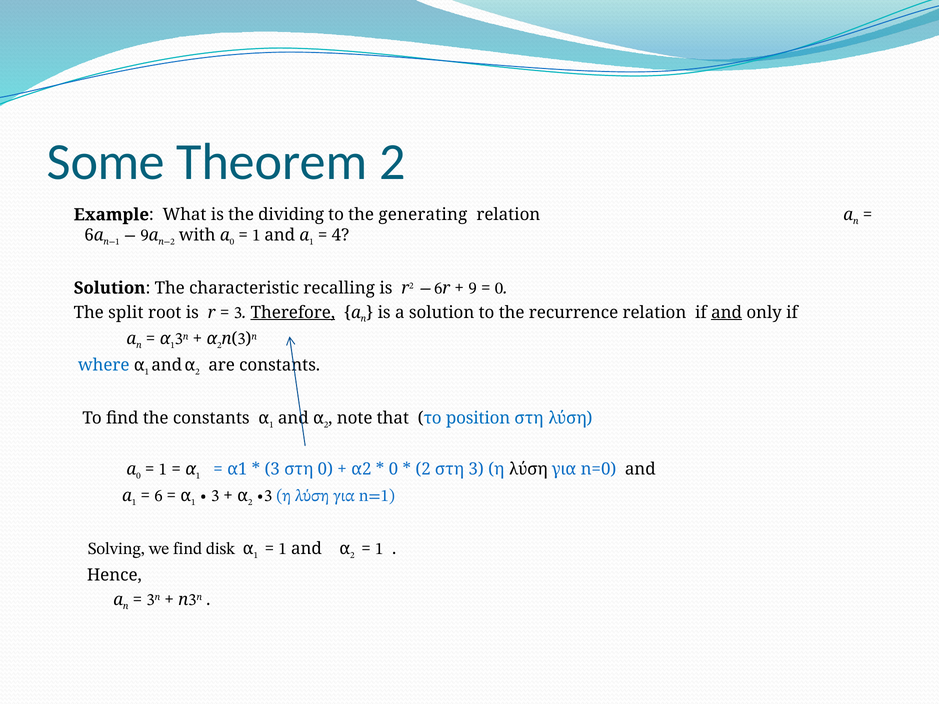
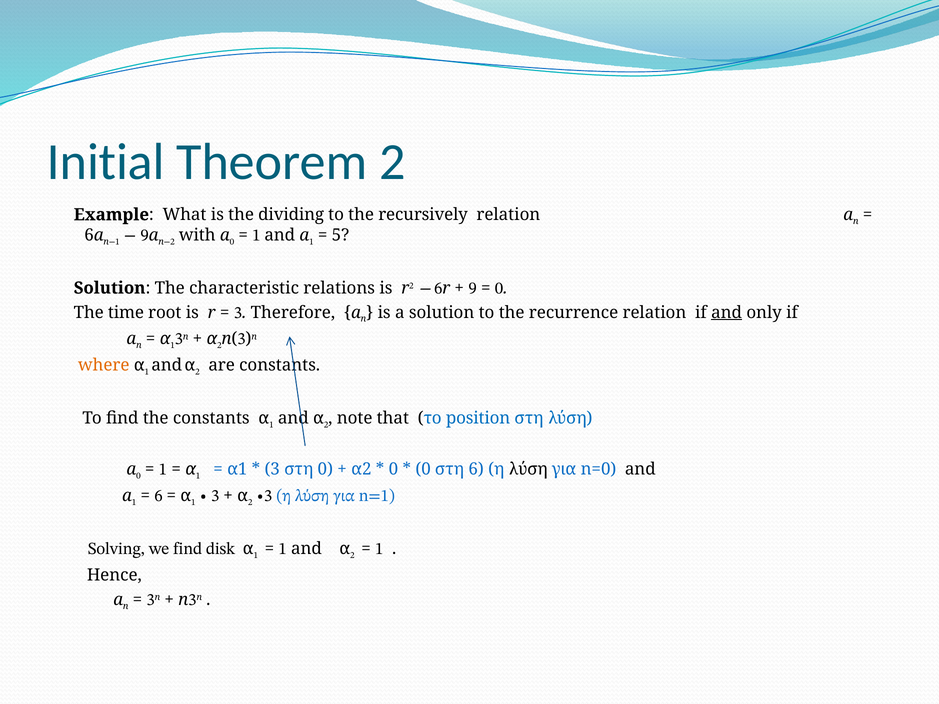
Some: Some -> Initial
generating: generating -> recursively
4: 4 -> 5
recalling: recalling -> relations
split: split -> time
Therefore underline: present -> none
where colour: blue -> orange
2 at (423, 469): 2 -> 0
στη 3: 3 -> 6
